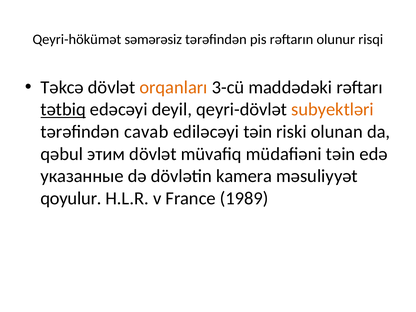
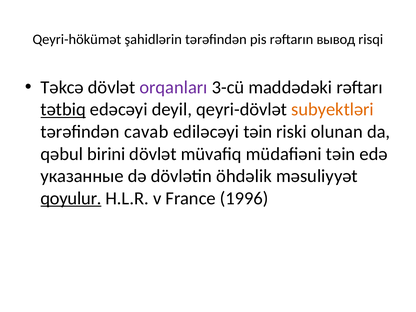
səmərəsiz: səmərəsiz -> şahidlərin
olunur: olunur -> вывод
orqanları colour: orange -> purple
этим: этим -> birini
kamera: kamera -> öhdəlik
qoyulur underline: none -> present
1989: 1989 -> 1996
